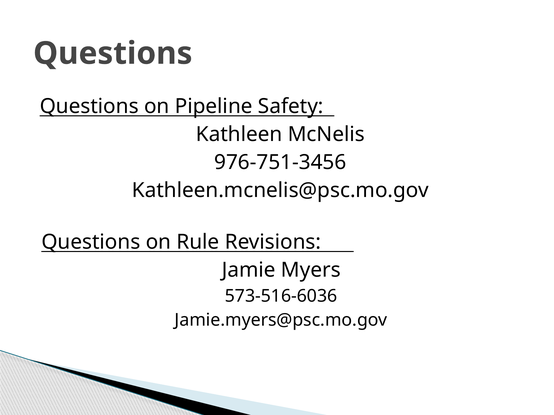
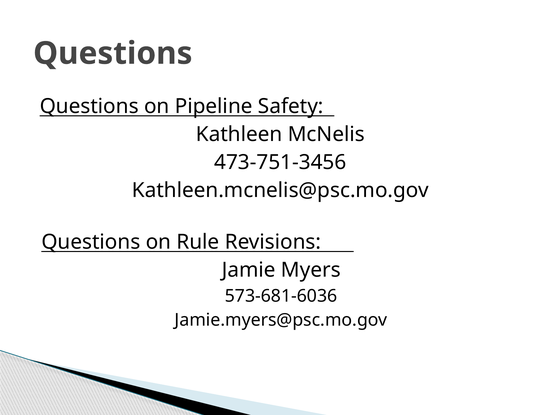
976-751-3456: 976-751-3456 -> 473-751-3456
573-516-6036: 573-516-6036 -> 573-681-6036
